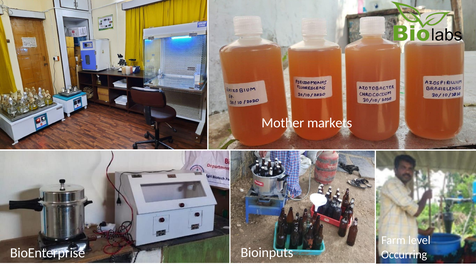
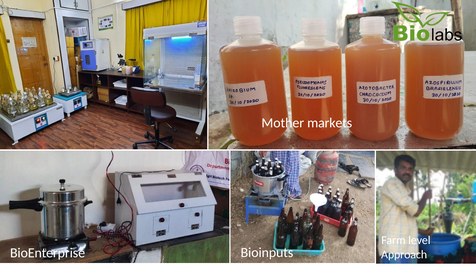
Occurring: Occurring -> Approach
